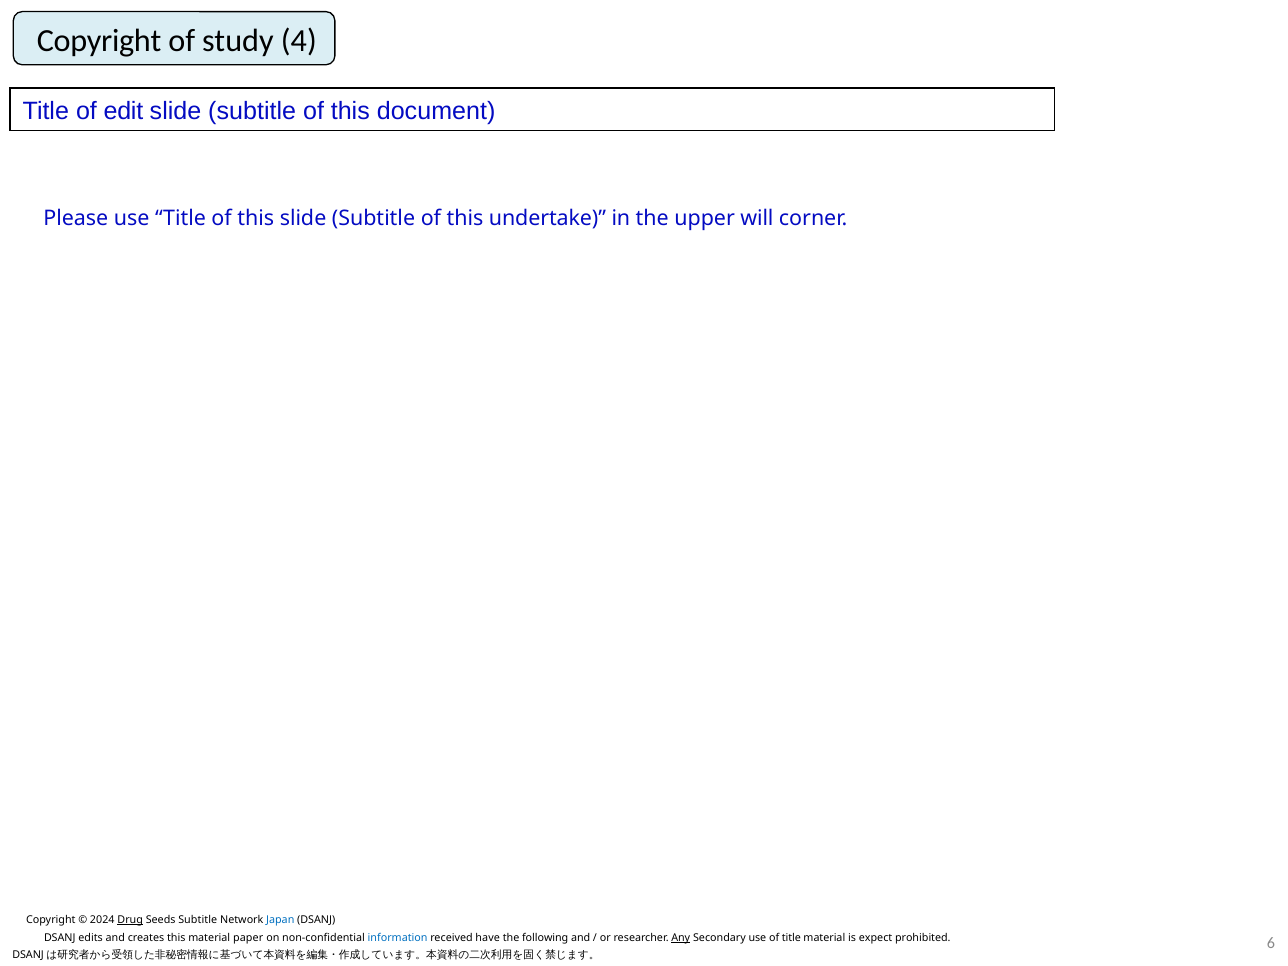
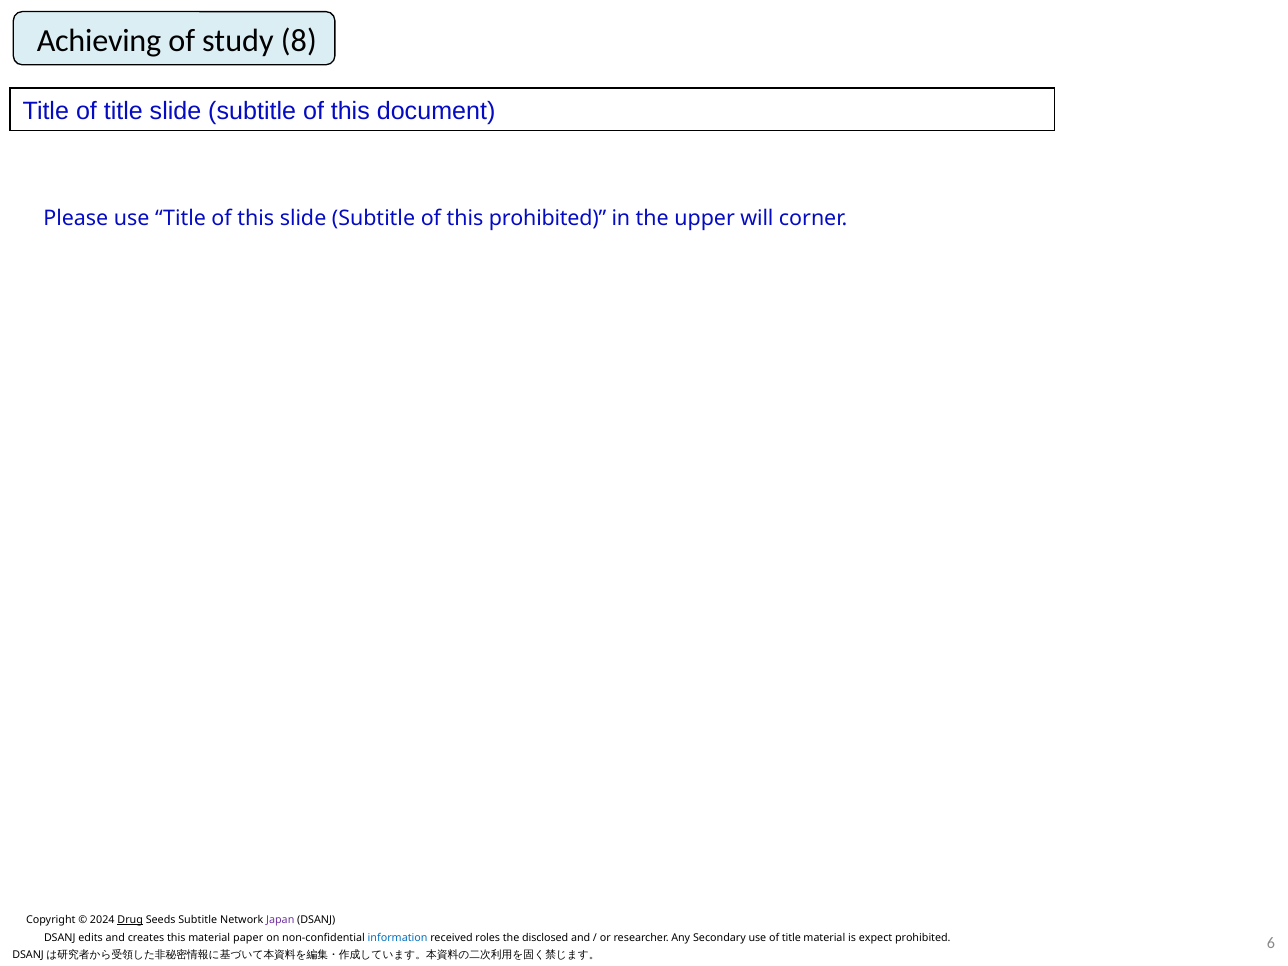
Copyright at (99, 41): Copyright -> Achieving
4: 4 -> 8
Title of edit: edit -> title
this undertake: undertake -> prohibited
Japan colour: blue -> purple
have: have -> roles
following: following -> disclosed
Any underline: present -> none
